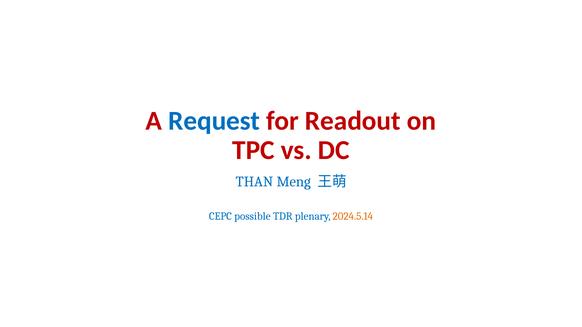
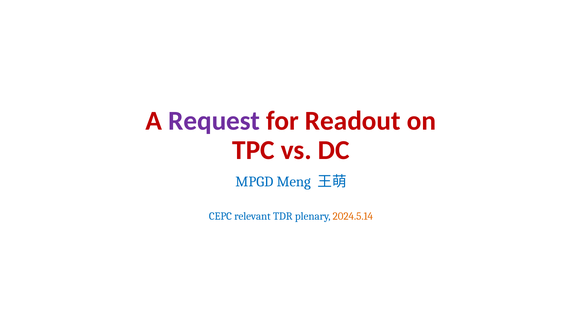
Request colour: blue -> purple
THAN: THAN -> MPGD
possible: possible -> relevant
